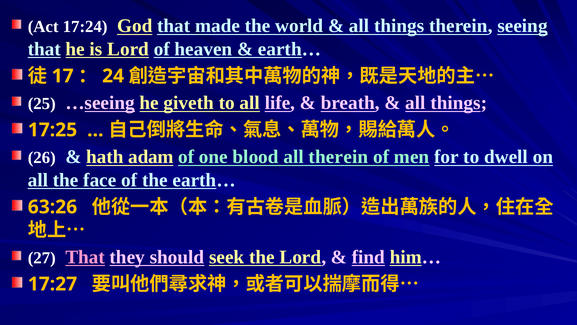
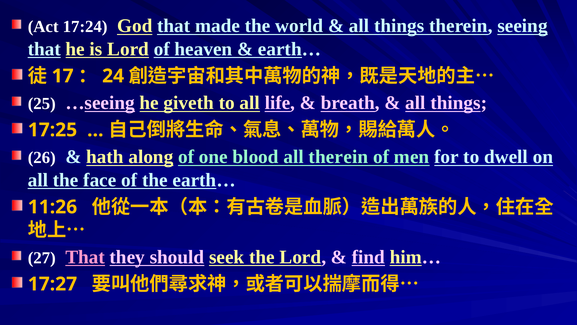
adam: adam -> along
63:26: 63:26 -> 11:26
